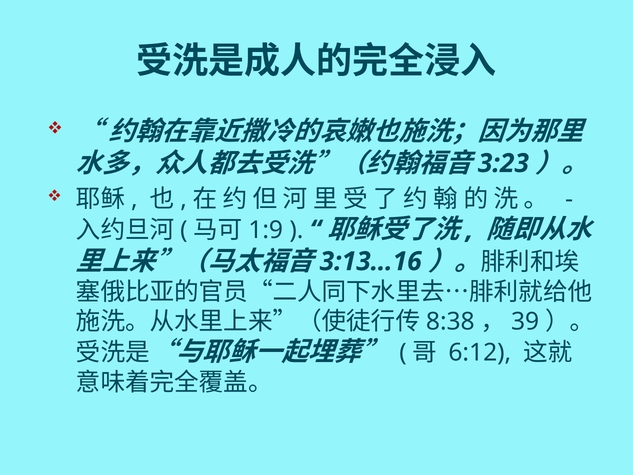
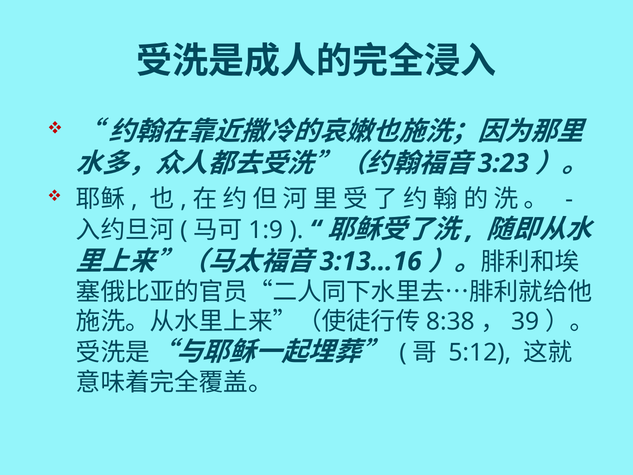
6:12: 6:12 -> 5:12
